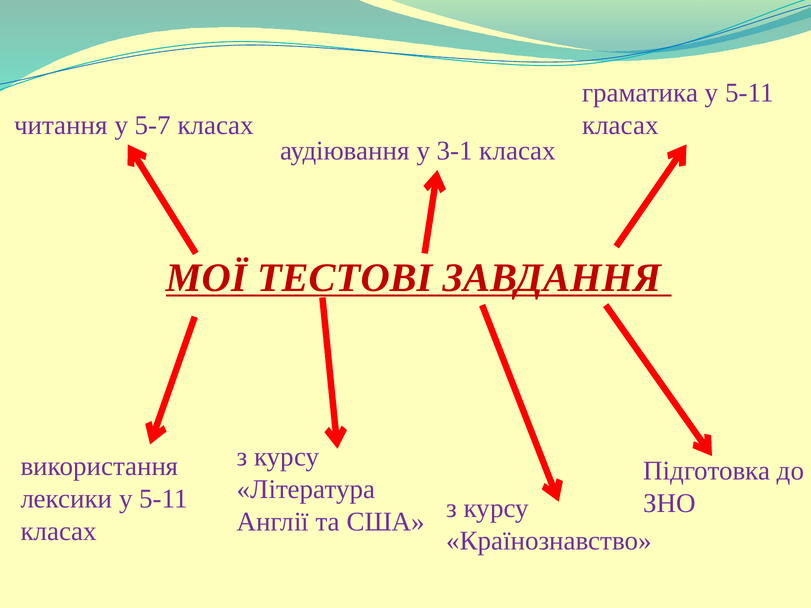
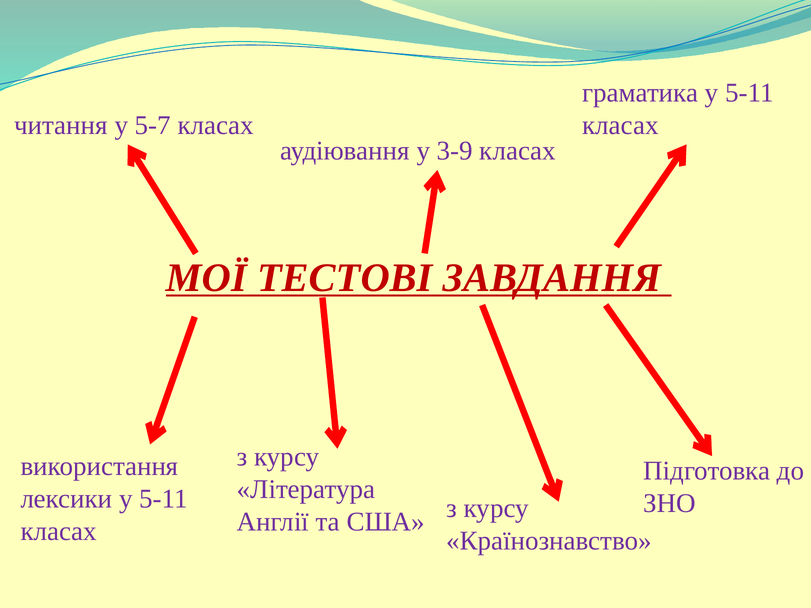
3-1: 3-1 -> 3-9
